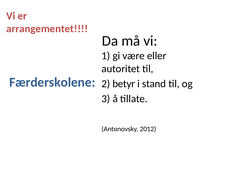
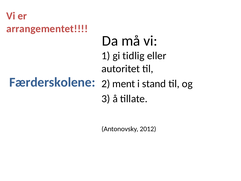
være: være -> tidlig
betyr: betyr -> ment
